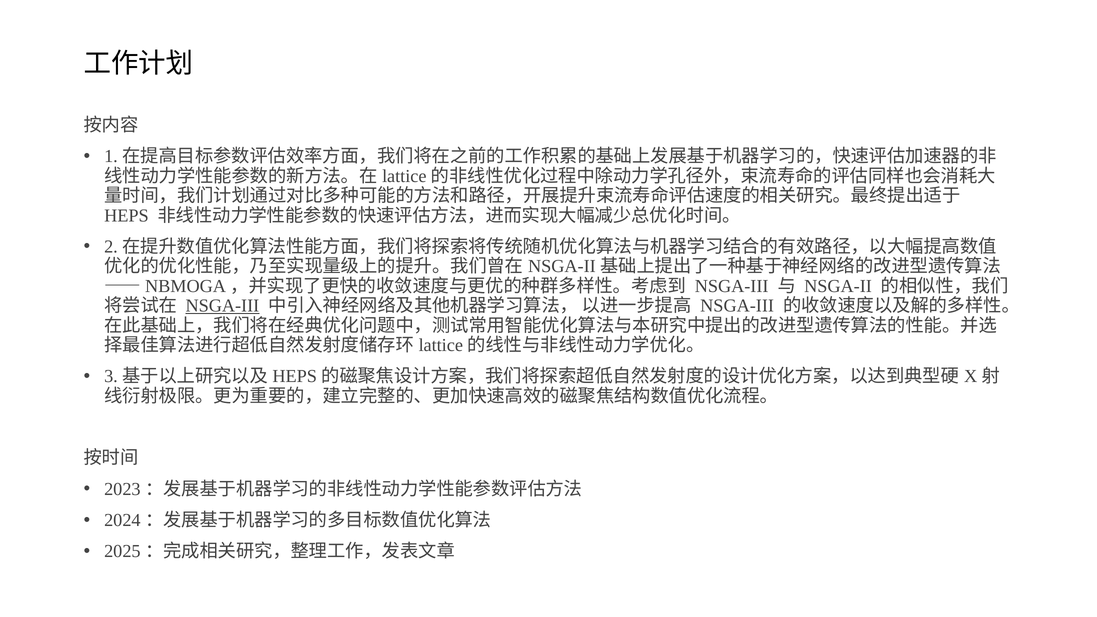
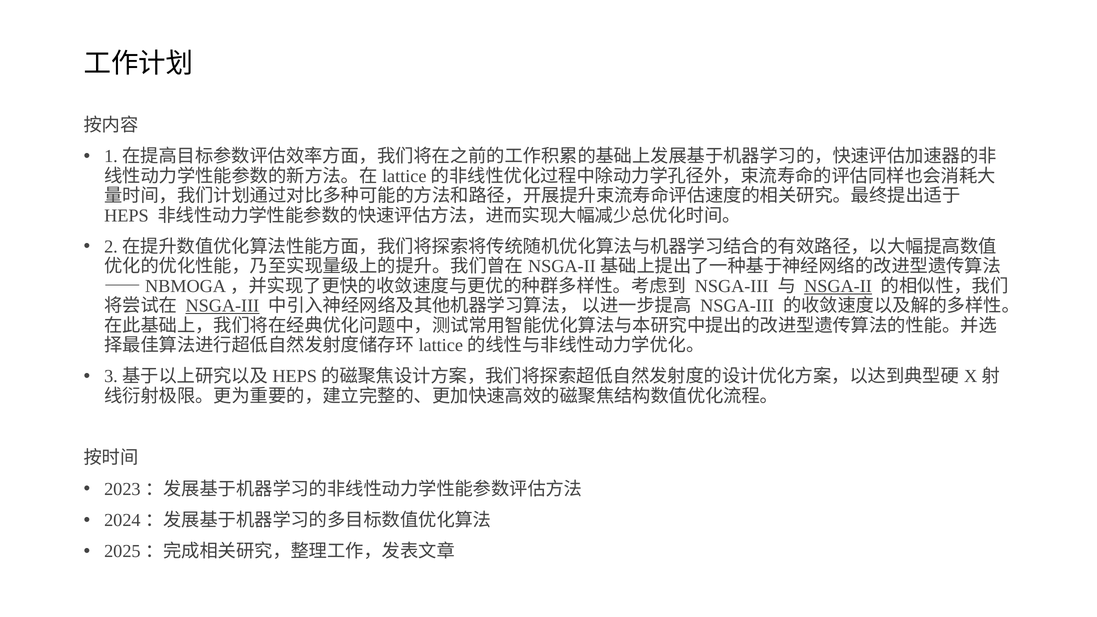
NSGA-II underline: none -> present
